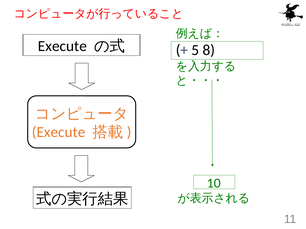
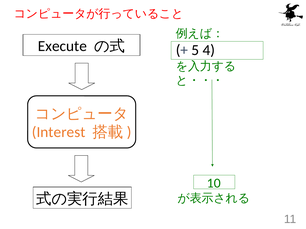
8: 8 -> 4
Execute at (59, 132): Execute -> Interest
